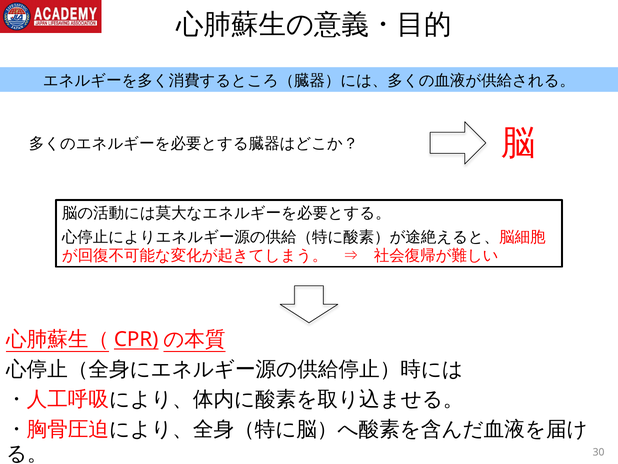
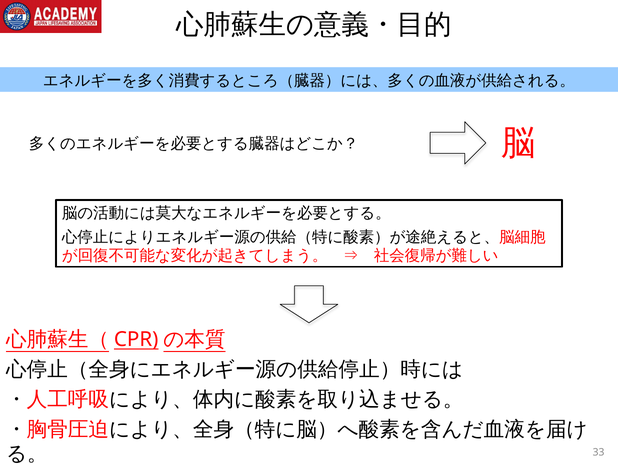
30: 30 -> 33
